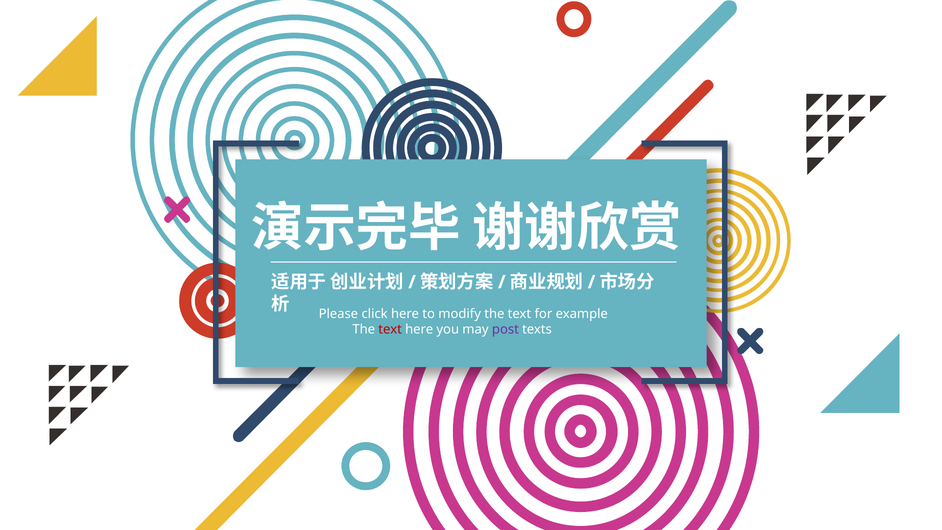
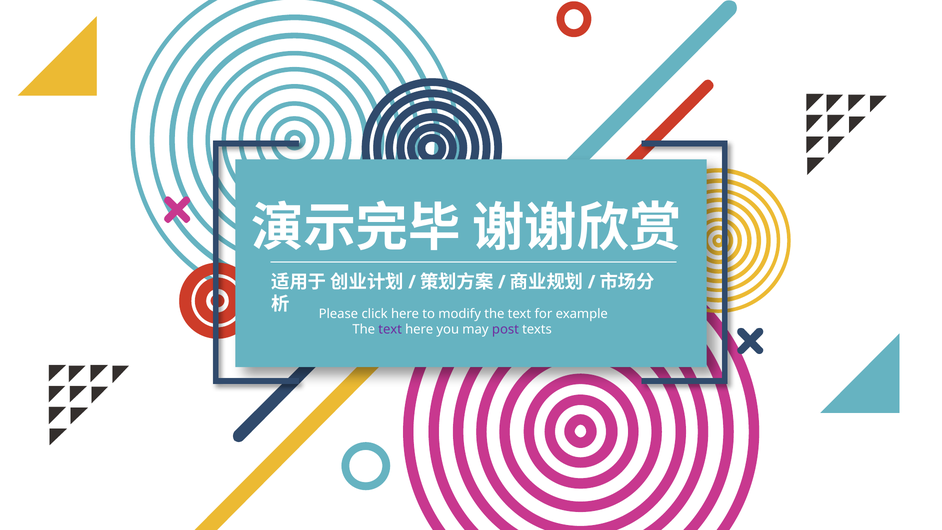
text at (390, 329) colour: red -> purple
